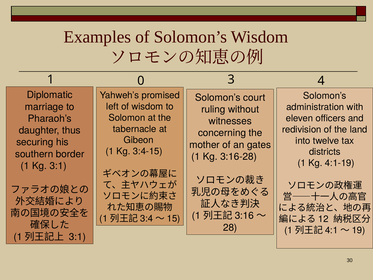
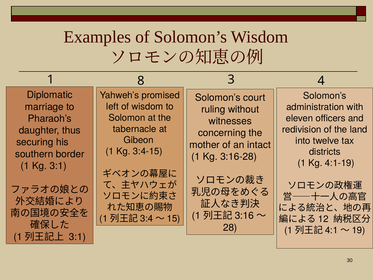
0: 0 -> 8
gates: gates -> intact
